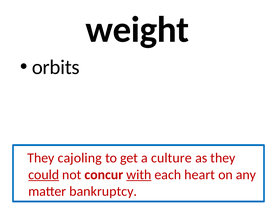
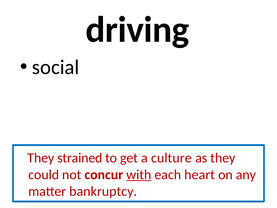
weight: weight -> driving
orbits: orbits -> social
cajoling: cajoling -> strained
could underline: present -> none
